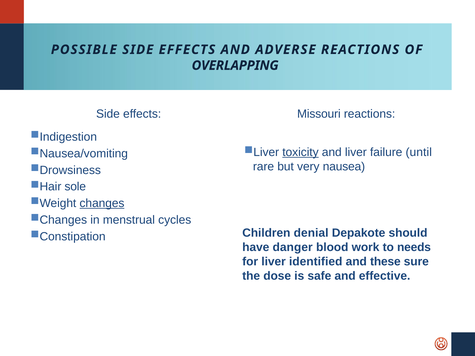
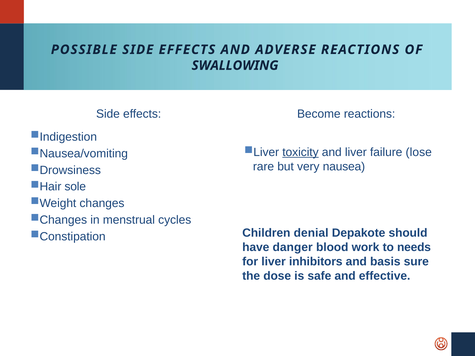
OVERLAPPING: OVERLAPPING -> SWALLOWING
Missouri: Missouri -> Become
until: until -> lose
changes underline: present -> none
identified: identified -> inhibitors
these: these -> basis
